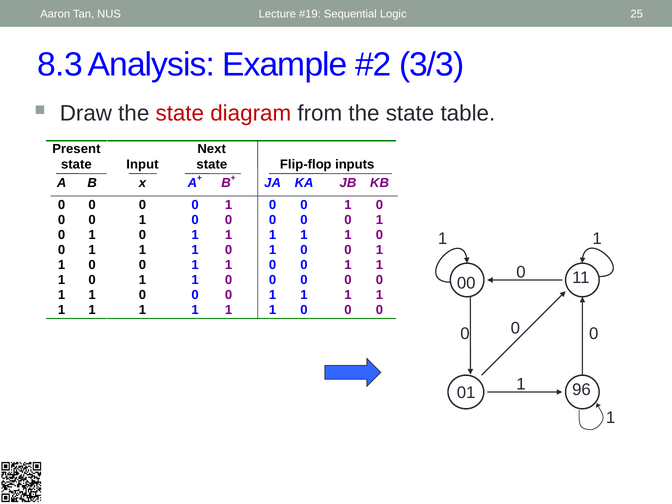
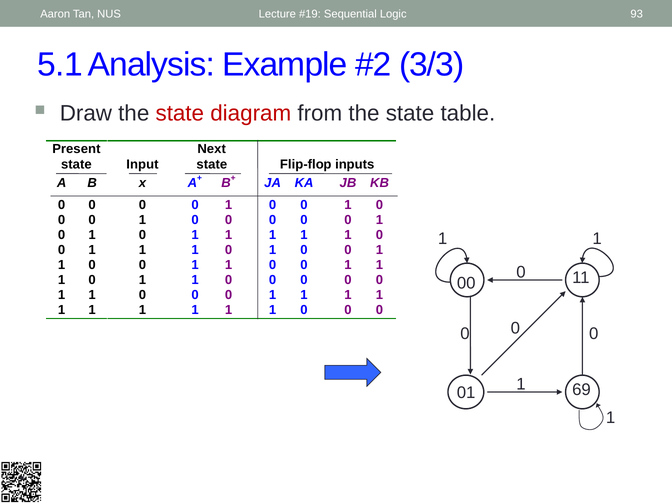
25: 25 -> 93
8.3: 8.3 -> 5.1
96: 96 -> 69
